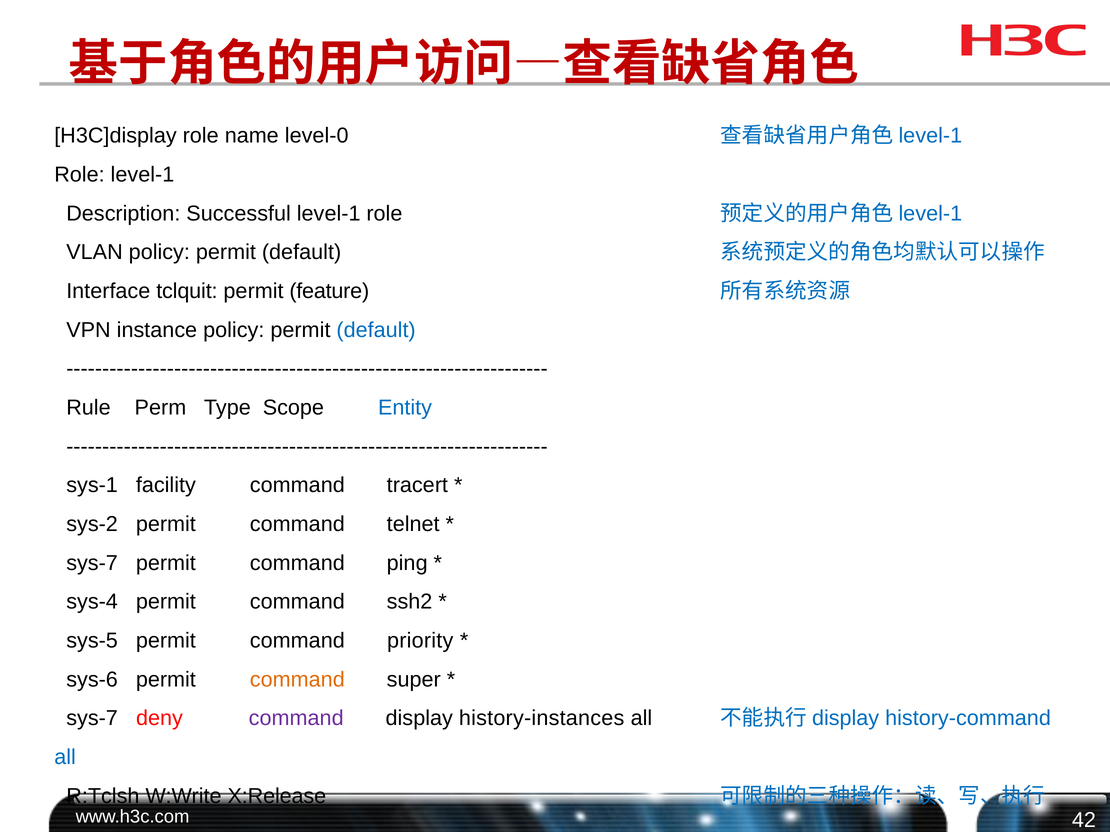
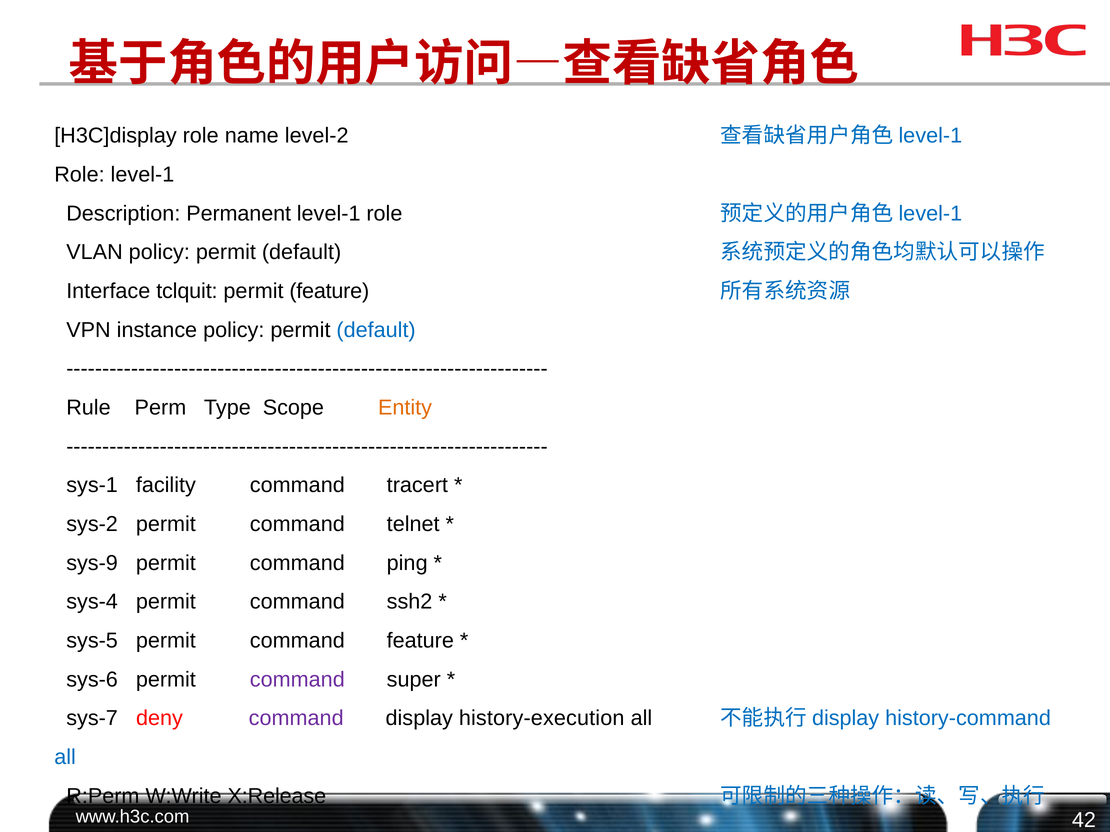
level-0: level-0 -> level-2
Successful: Successful -> Permanent
Entity colour: blue -> orange
sys-7 at (92, 563): sys-7 -> sys-9
command priority: priority -> feature
command at (297, 680) colour: orange -> purple
history-instances: history-instances -> history-execution
R:Tclsh: R:Tclsh -> R:Perm
